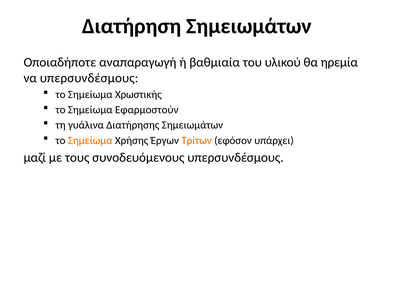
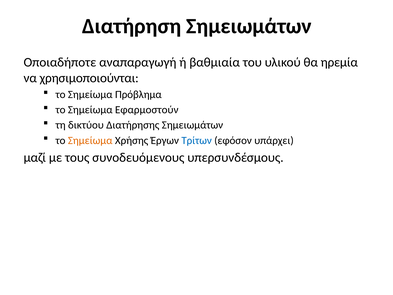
να υπερσυνδέσμους: υπερσυνδέσμους -> χρησιμοποιούνται
Χρωστικής: Χρωστικής -> Πρόβλημα
γυάλινα: γυάλινα -> δικτύου
Τρίτων colour: orange -> blue
